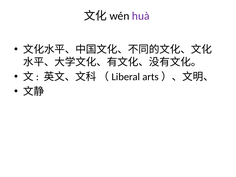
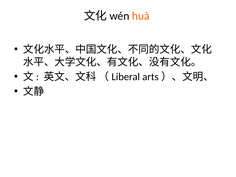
huà colour: purple -> orange
